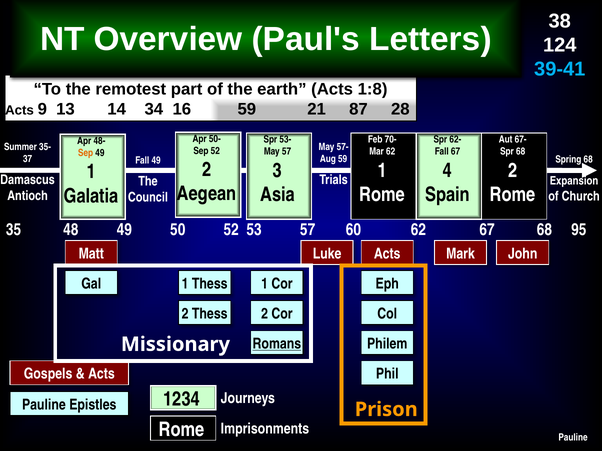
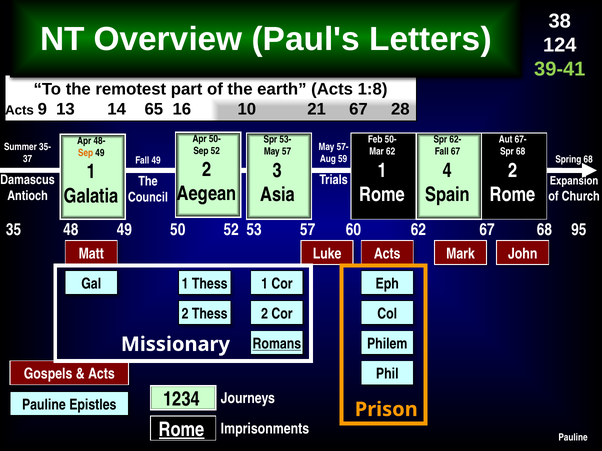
39-41 colour: light blue -> light green
34: 34 -> 65
16 59: 59 -> 10
21 87: 87 -> 67
Feb 70-: 70- -> 50-
Rome at (182, 430) underline: none -> present
